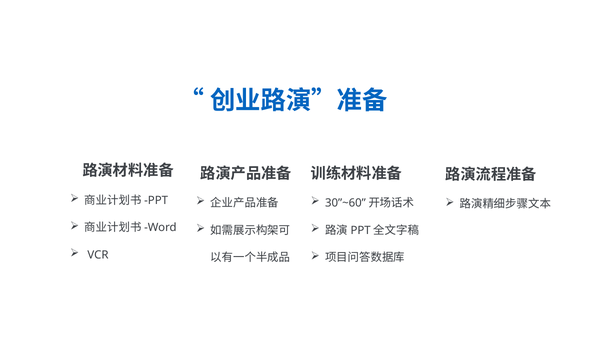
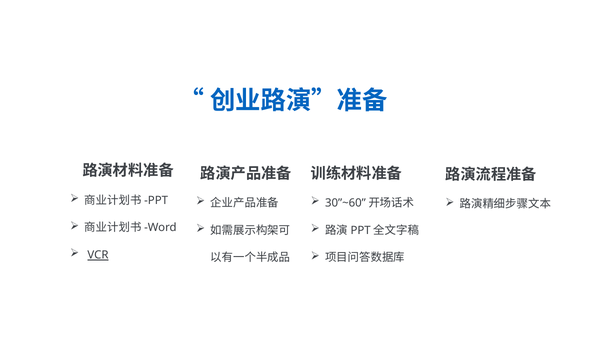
VCR underline: none -> present
